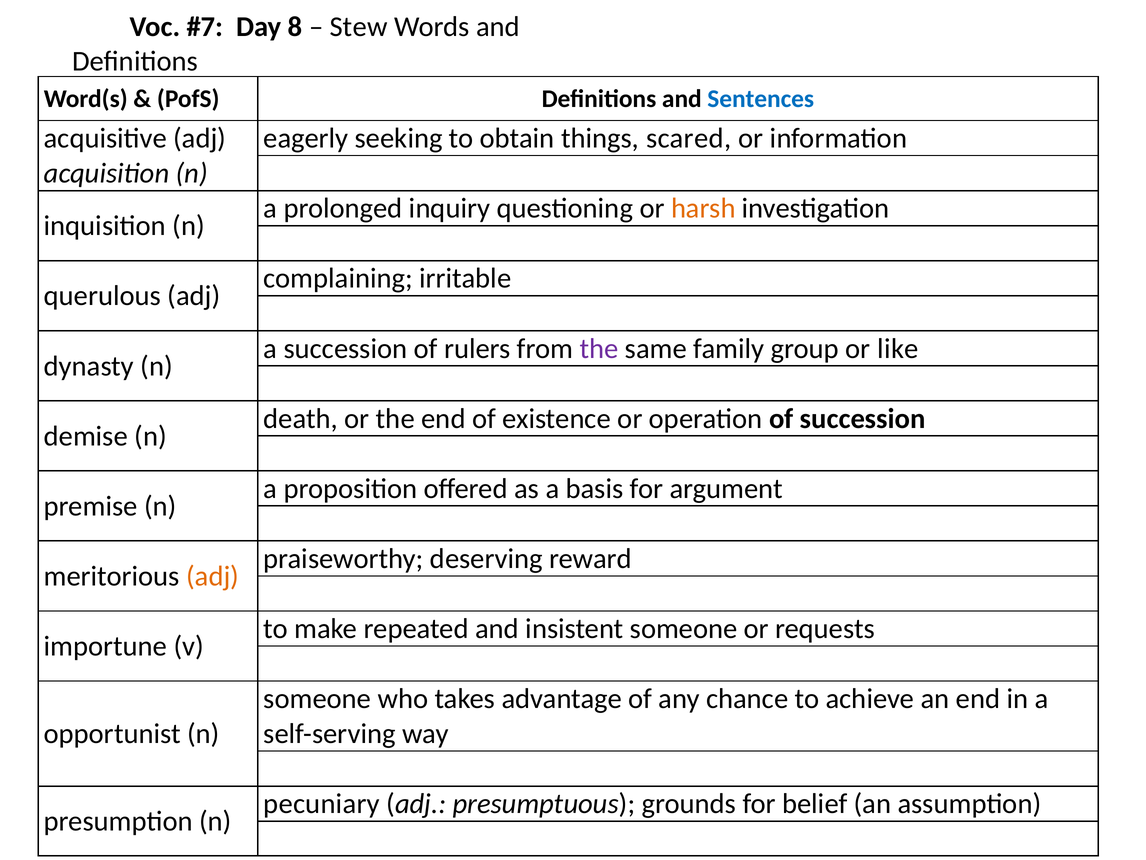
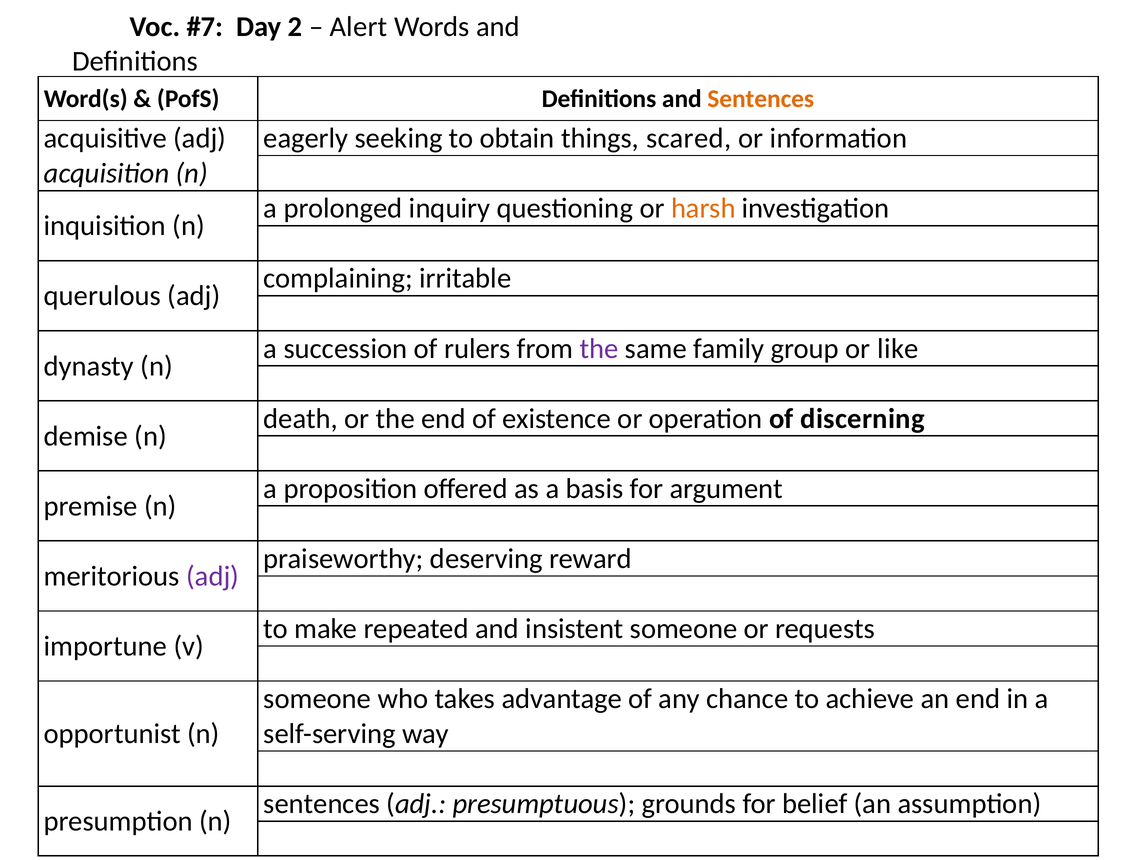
8: 8 -> 2
Stew: Stew -> Alert
Sentences at (761, 99) colour: blue -> orange
of succession: succession -> discerning
adj at (213, 576) colour: orange -> purple
pecuniary at (322, 803): pecuniary -> sentences
